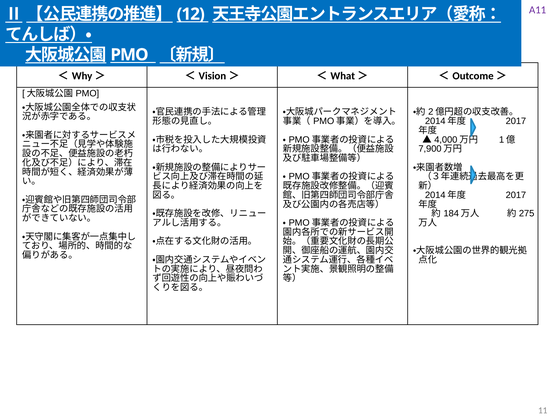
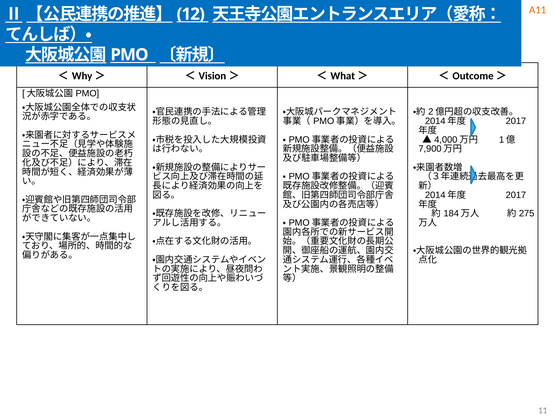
A11 colour: purple -> orange
